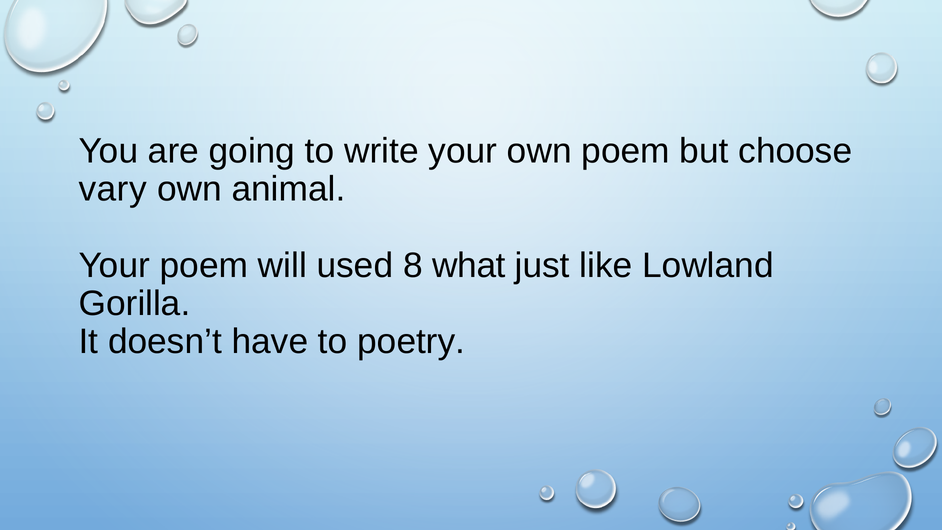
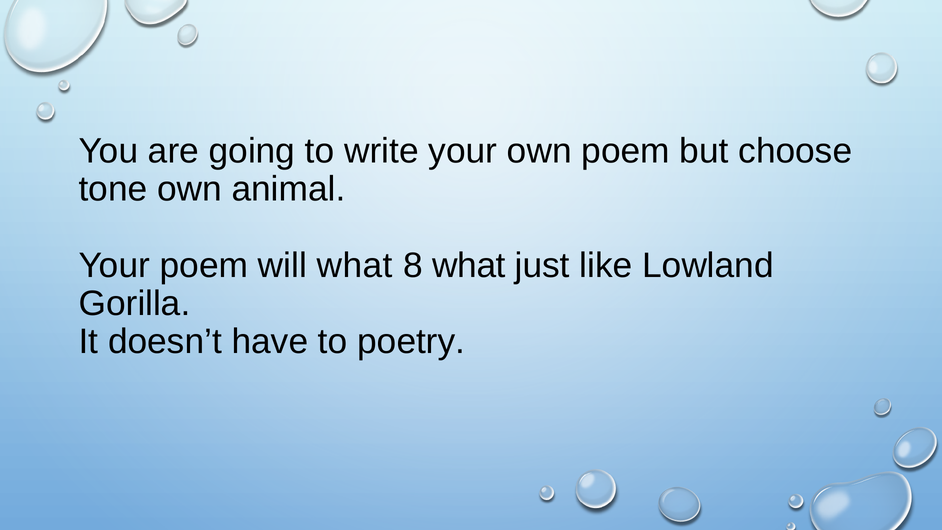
vary: vary -> tone
will used: used -> what
